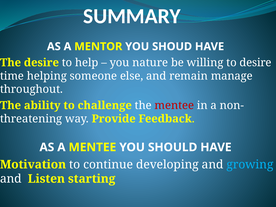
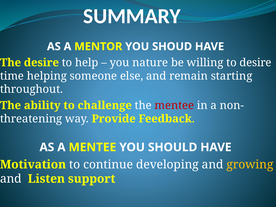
manage: manage -> starting
growing colour: light blue -> yellow
starting: starting -> support
